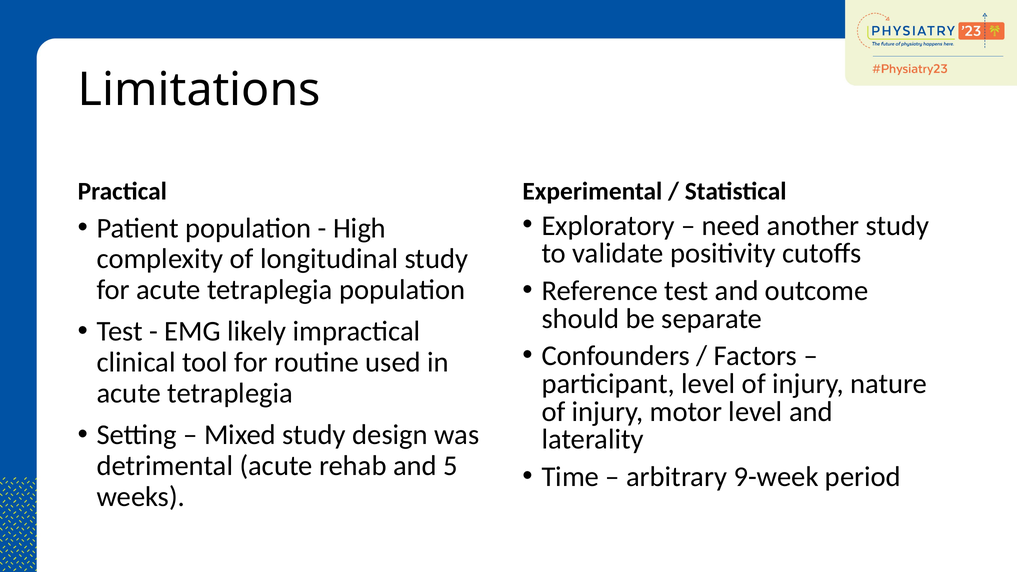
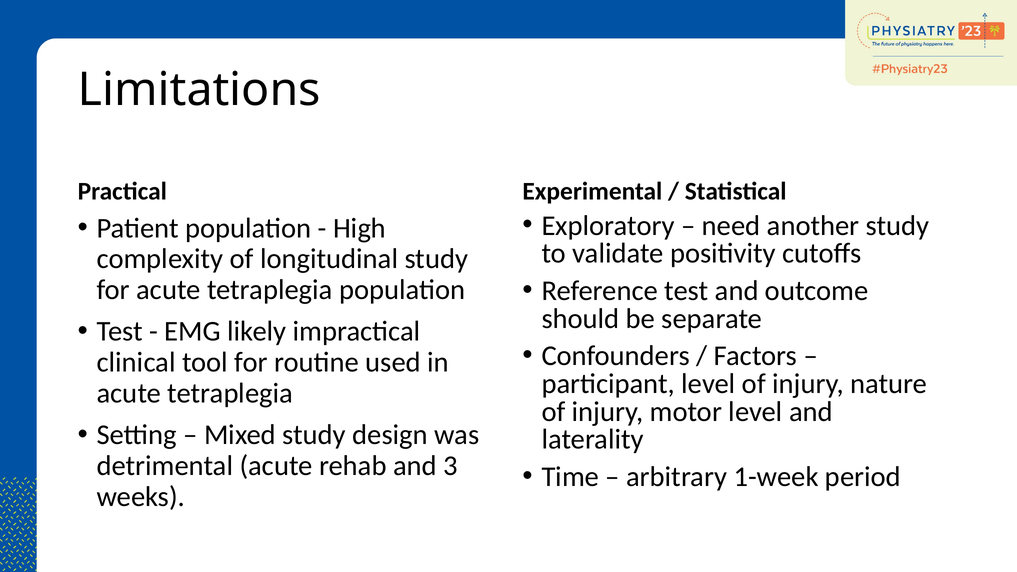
5: 5 -> 3
9-week: 9-week -> 1-week
